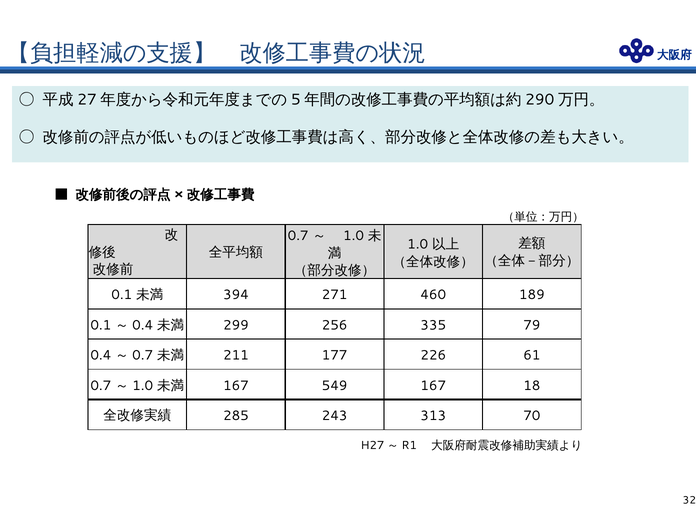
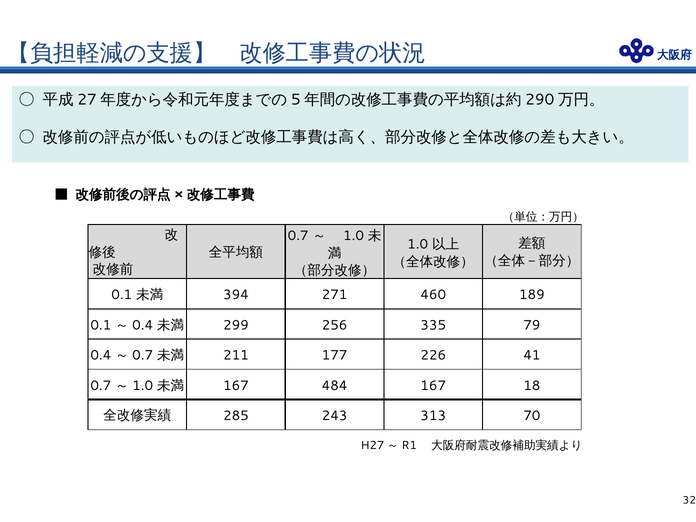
61: 61 -> 41
549: 549 -> 484
